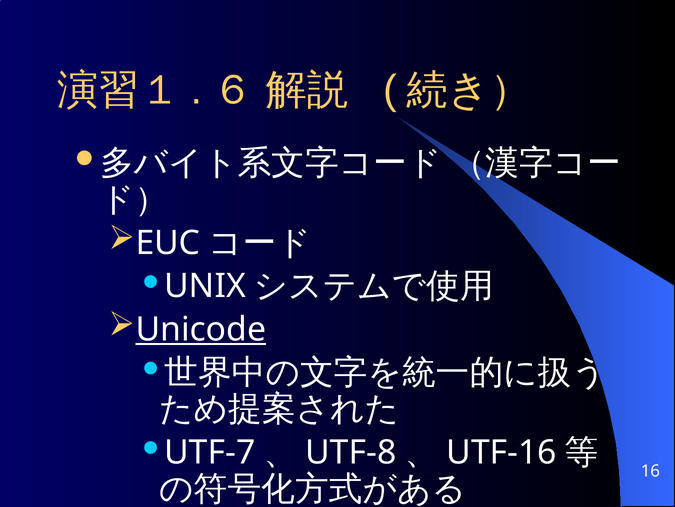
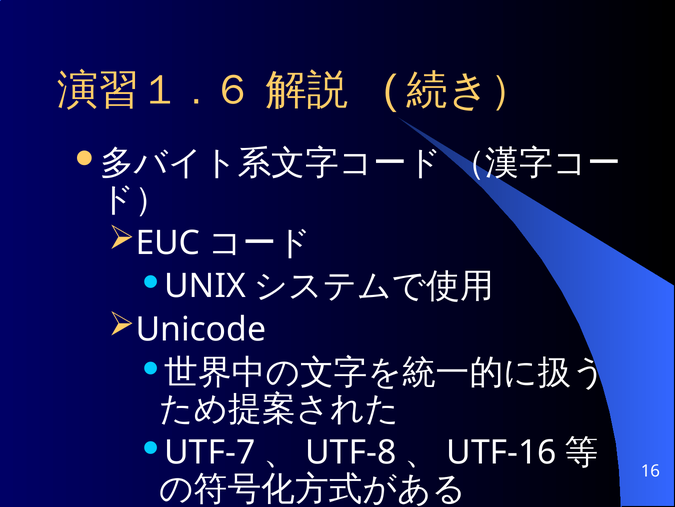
Unicode underline: present -> none
